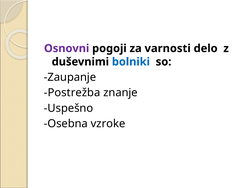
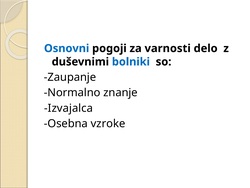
Osnovni colour: purple -> blue
Postrežba: Postrežba -> Normalno
Uspešno: Uspešno -> Izvajalca
